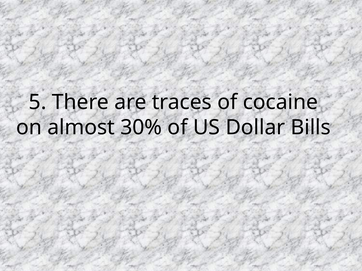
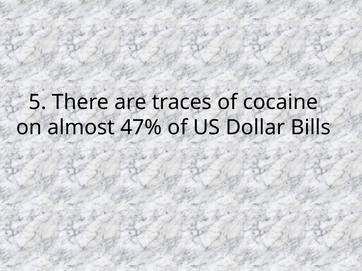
30%: 30% -> 47%
